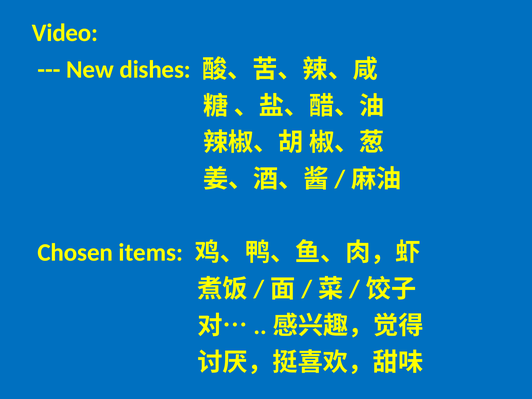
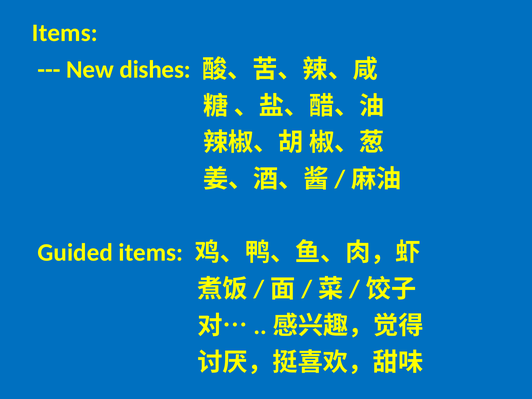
Video at (65, 33): Video -> Items
Chosen: Chosen -> Guided
